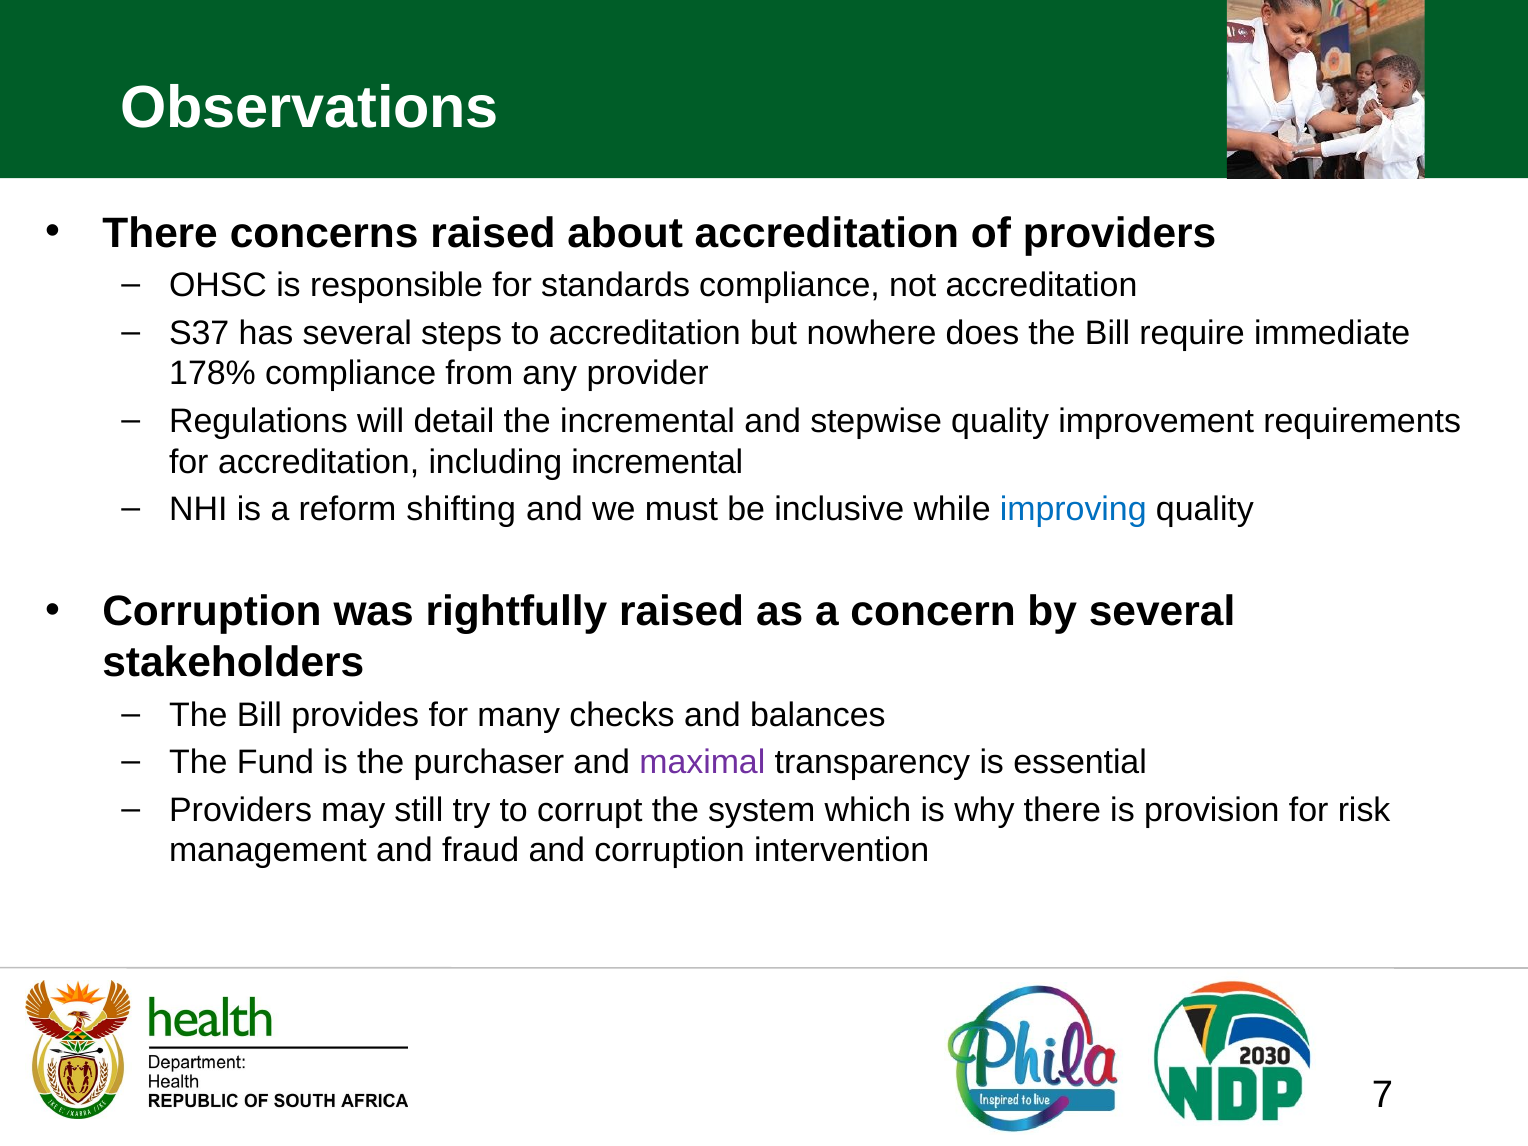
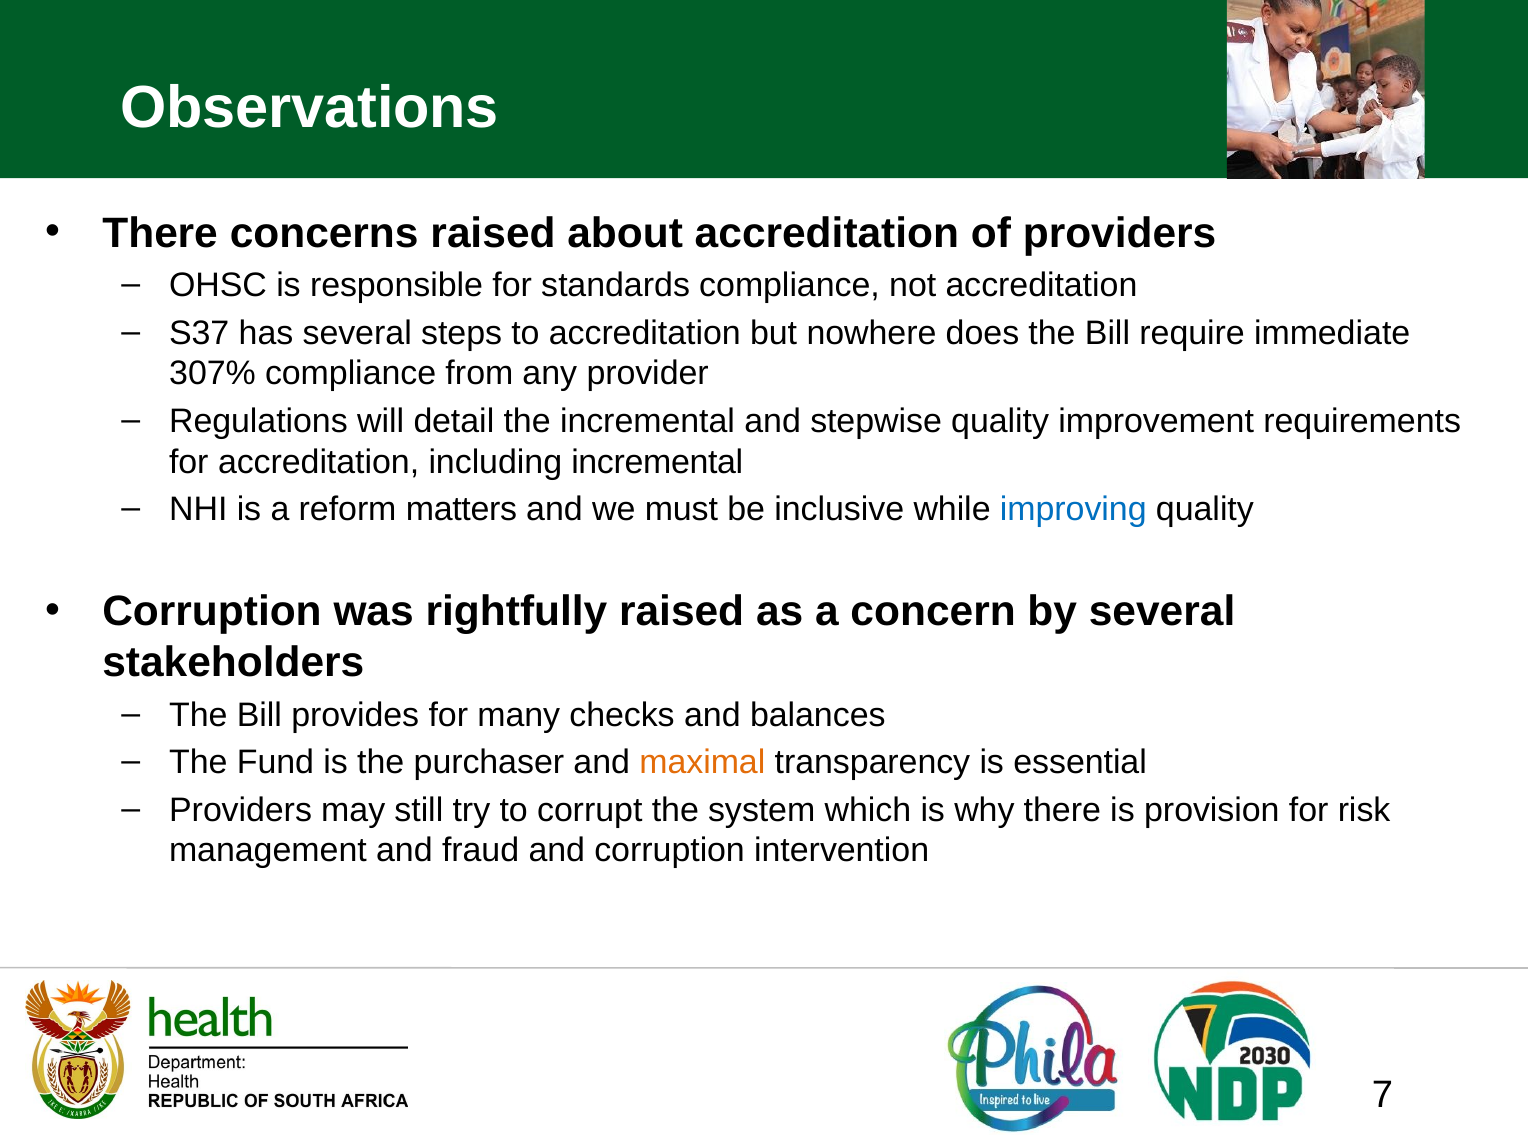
178%: 178% -> 307%
shifting: shifting -> matters
maximal colour: purple -> orange
